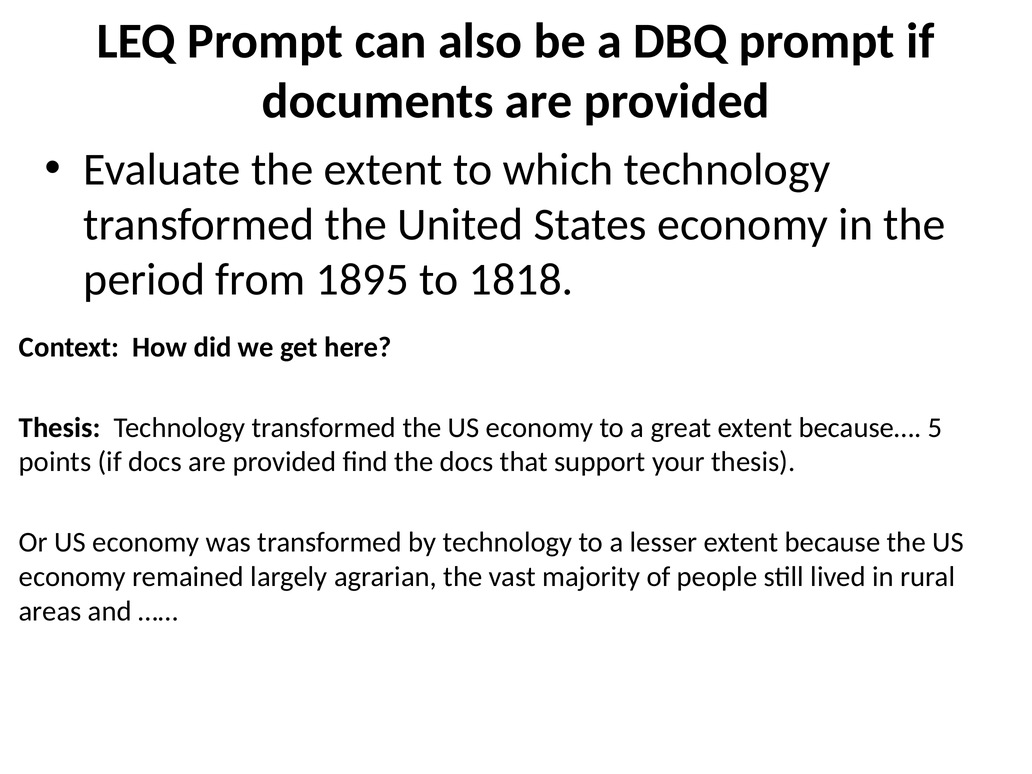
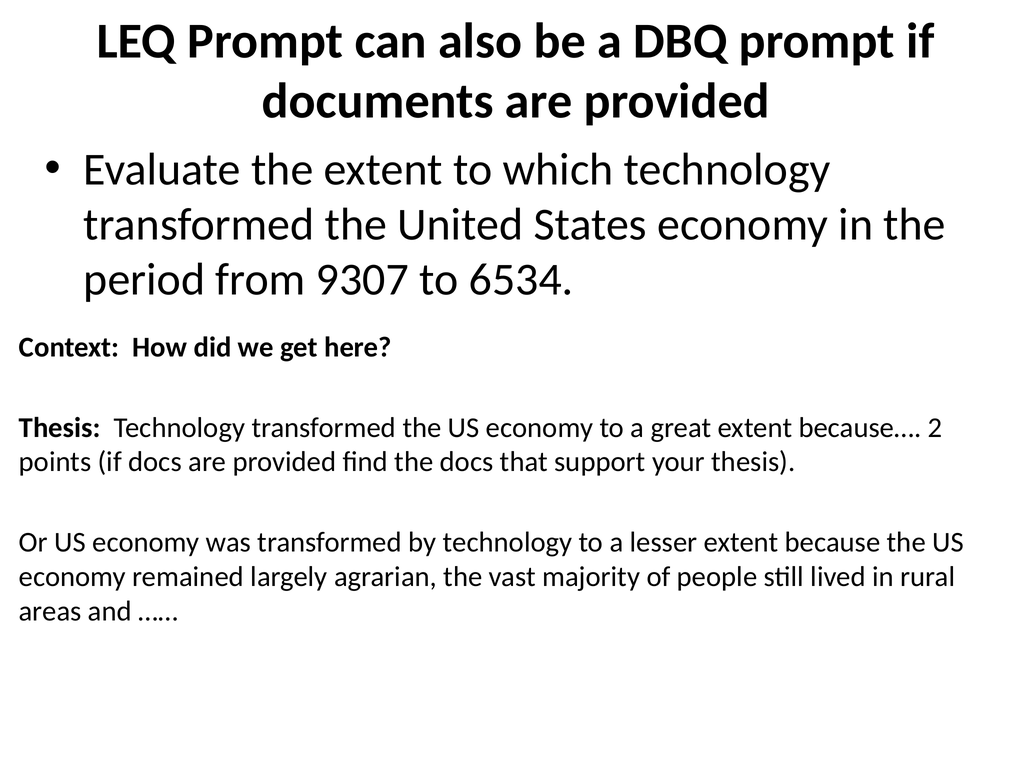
1895: 1895 -> 9307
1818: 1818 -> 6534
5: 5 -> 2
